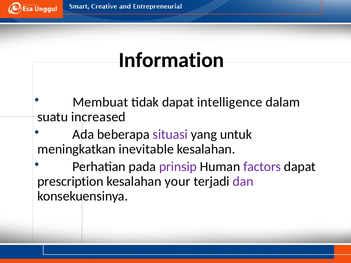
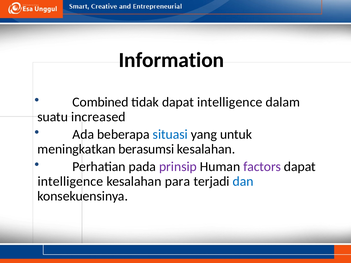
Membuat: Membuat -> Combined
situasi colour: purple -> blue
inevitable: inevitable -> berasumsi
prescription at (70, 182): prescription -> intelligence
your: your -> para
dan colour: purple -> blue
